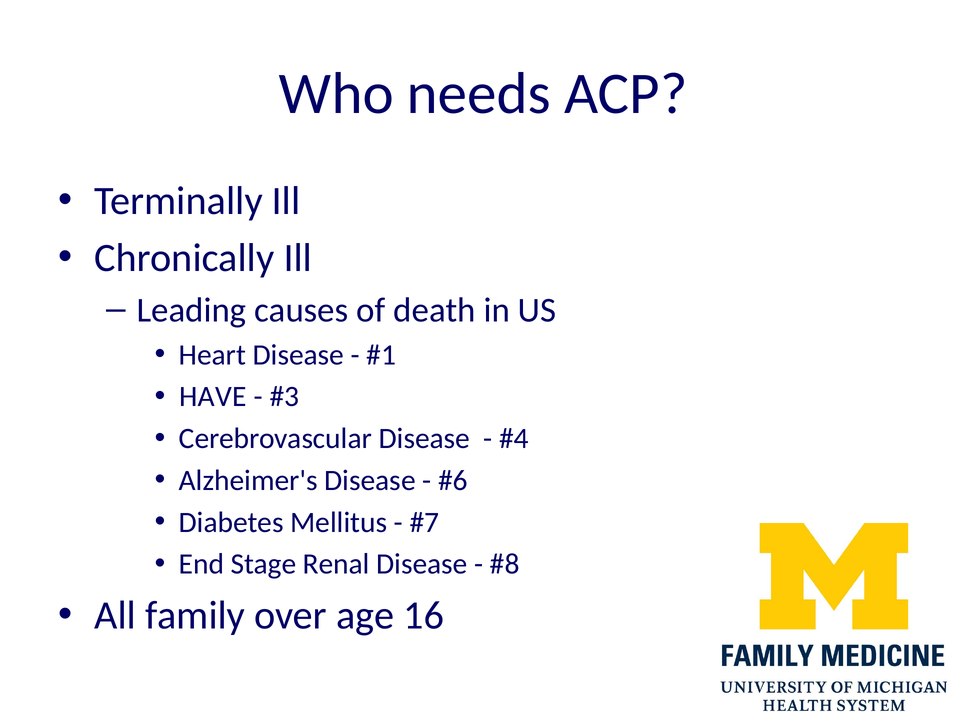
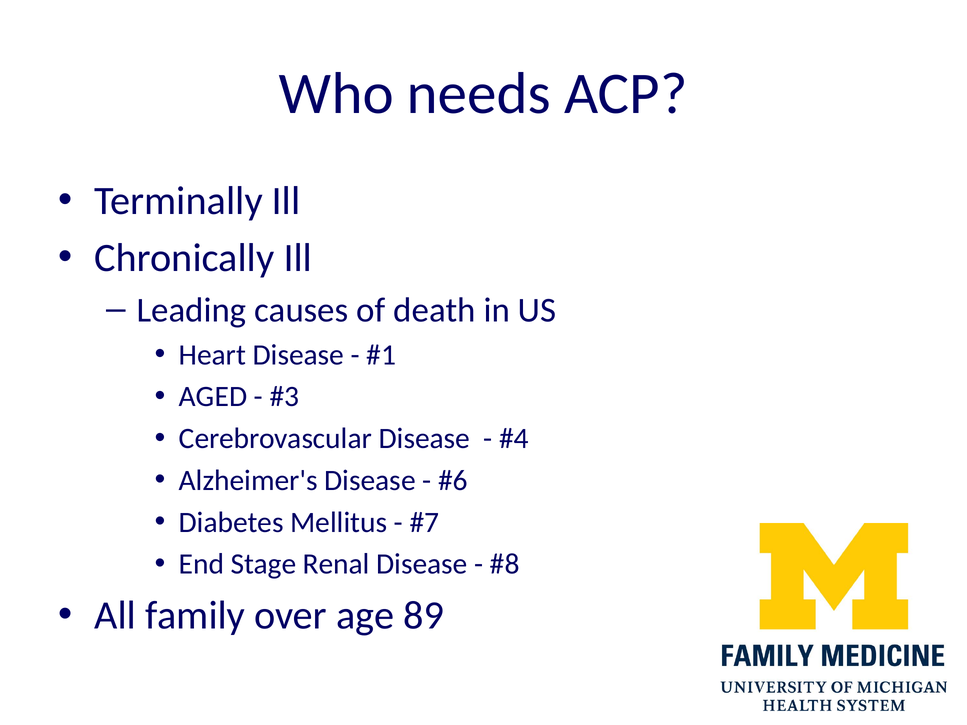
HAVE: HAVE -> AGED
16: 16 -> 89
